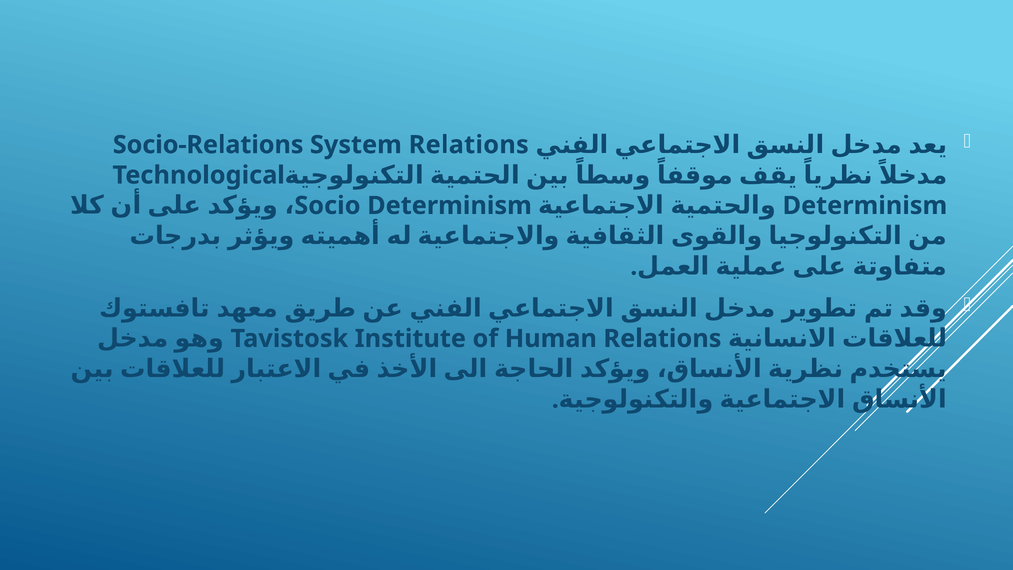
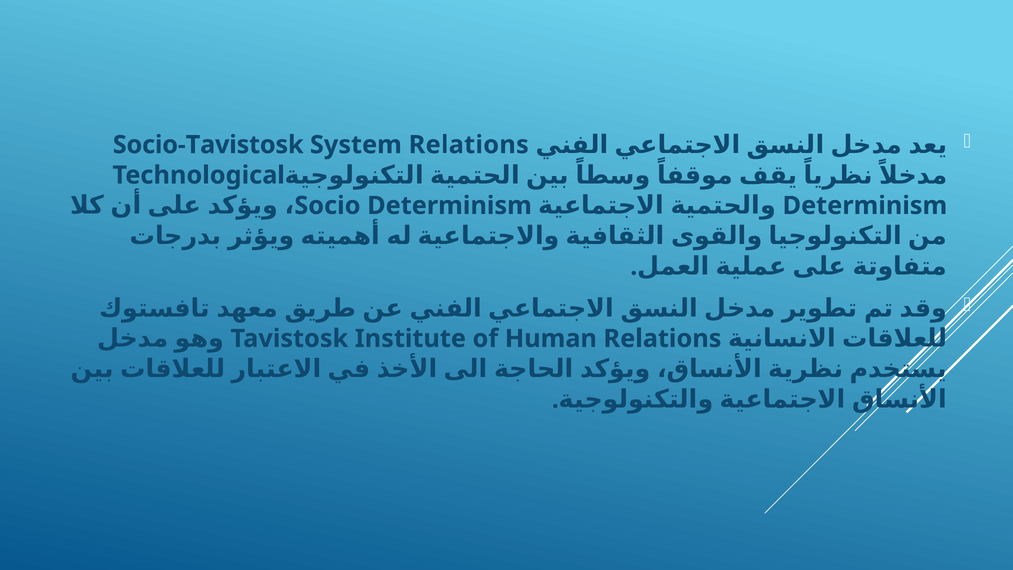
Socio-Relations: Socio-Relations -> Socio-Tavistosk
